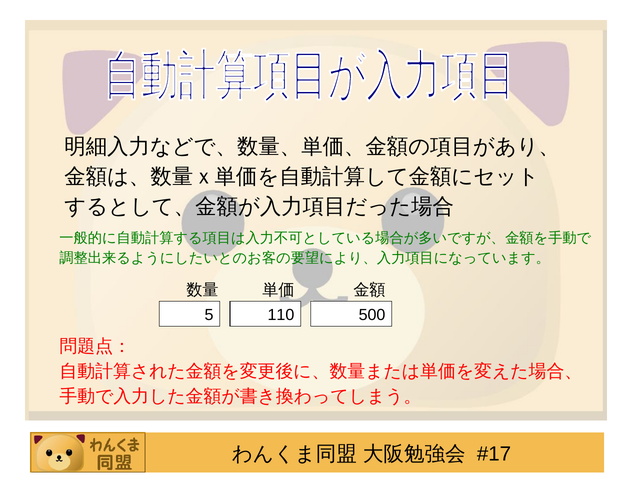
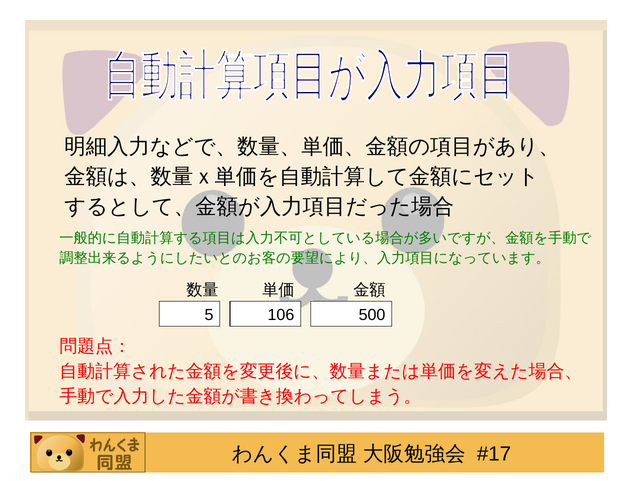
110: 110 -> 106
